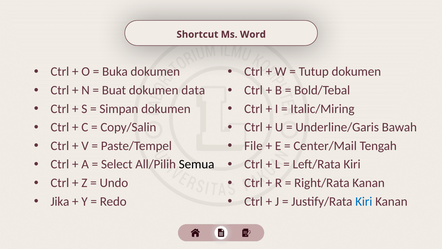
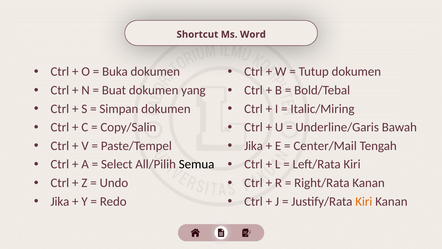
data: data -> yang
File at (253, 146): File -> Jika
Kiri at (364, 201) colour: blue -> orange
